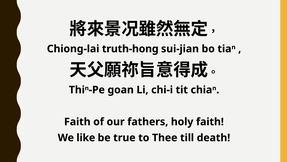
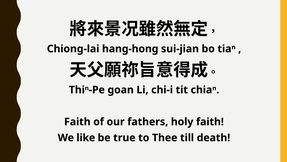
truth-hong: truth-hong -> hang-hong
